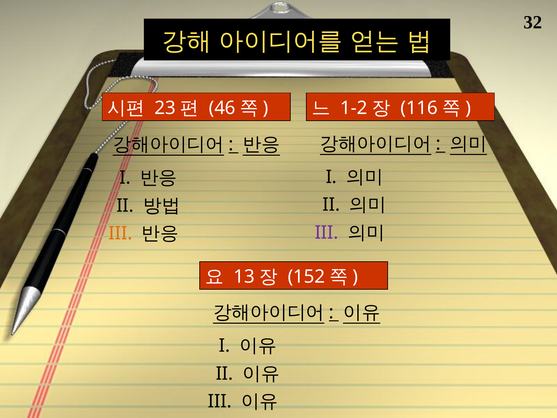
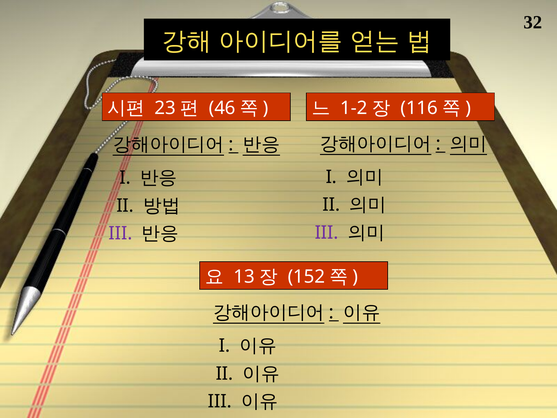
III at (120, 233) colour: orange -> purple
